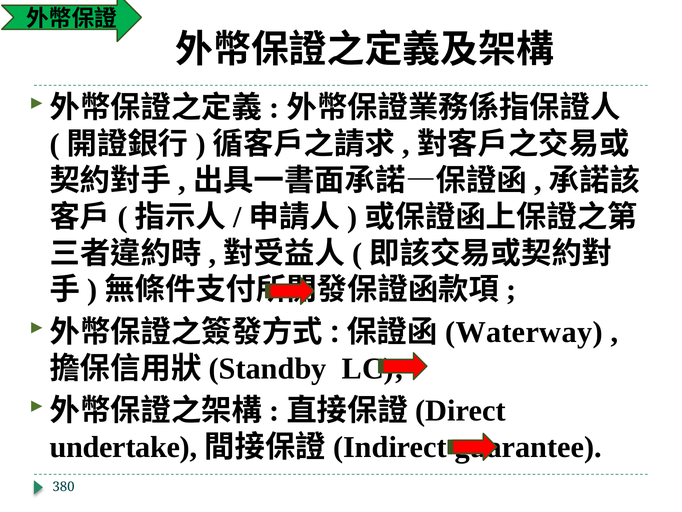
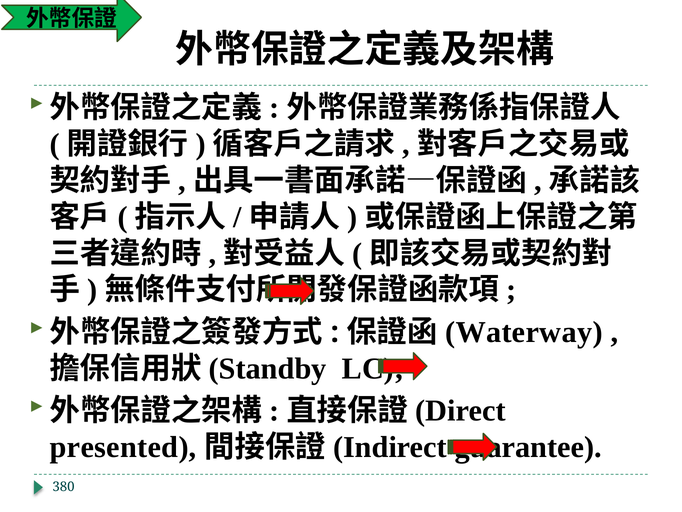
undertake: undertake -> presented
